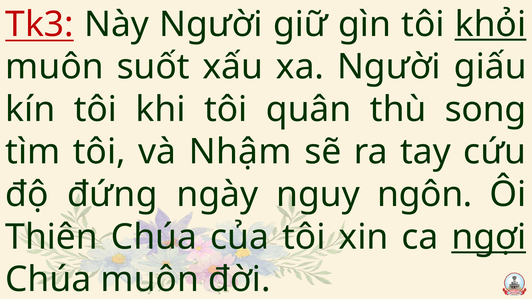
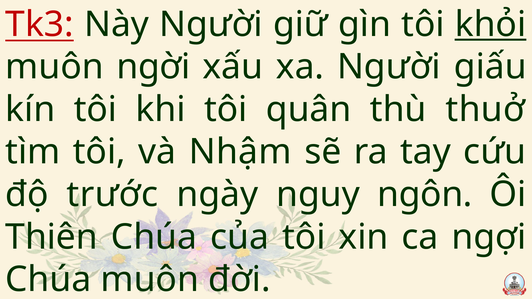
suốt: suốt -> ngời
song: song -> thuở
đứng: đứng -> trước
ngợi underline: present -> none
